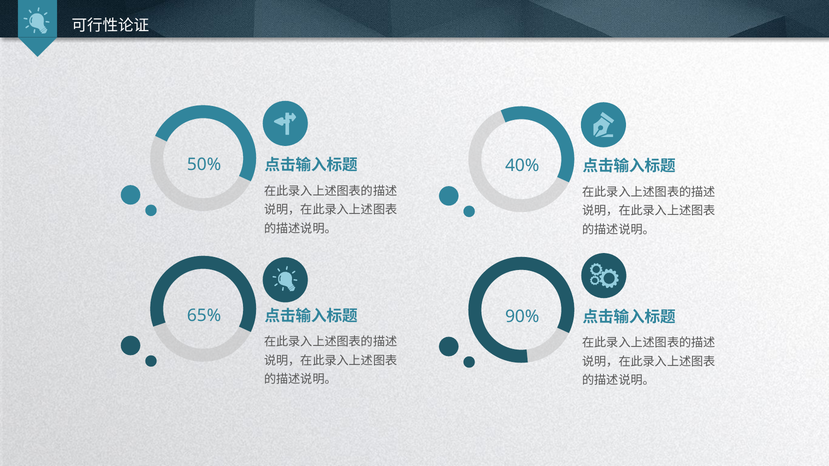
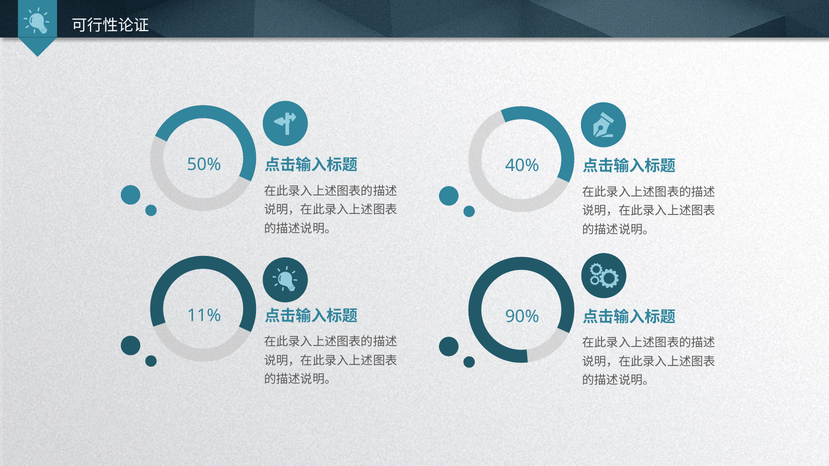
65%: 65% -> 11%
